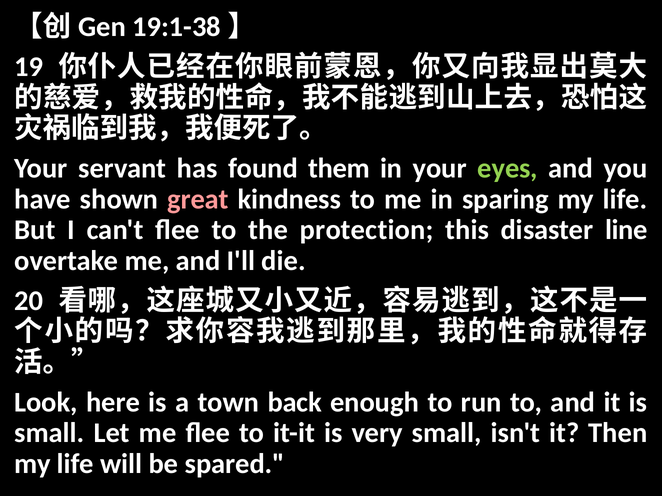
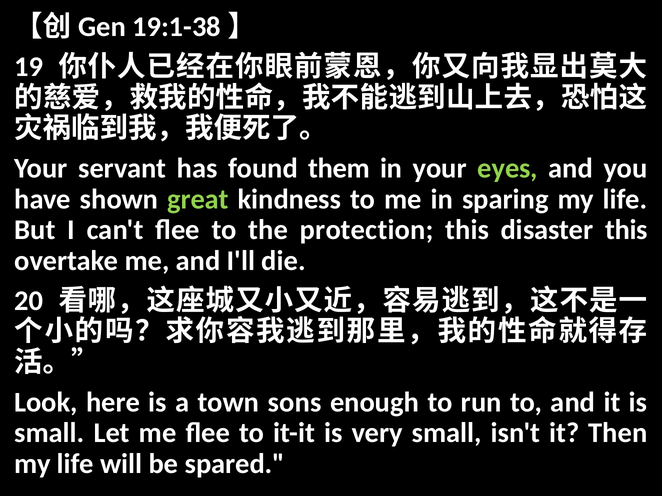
great colour: pink -> light green
disaster line: line -> this
back: back -> sons
